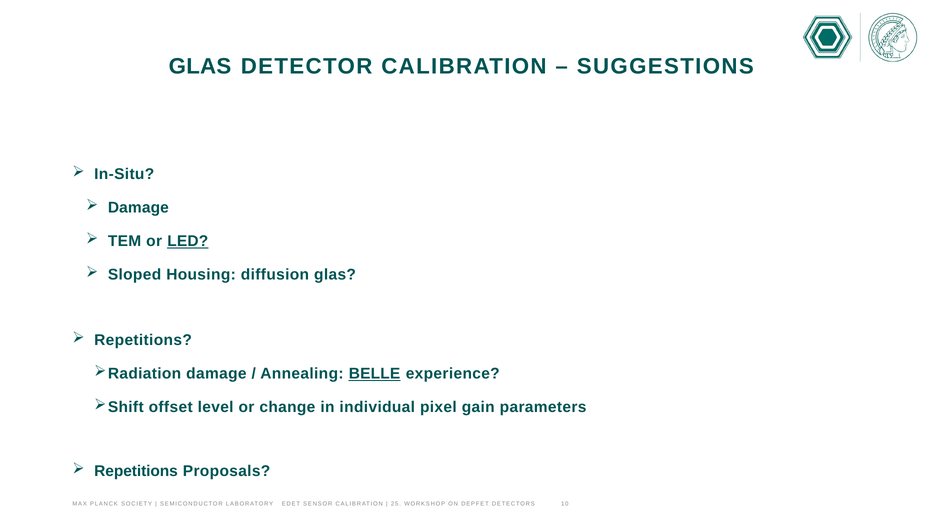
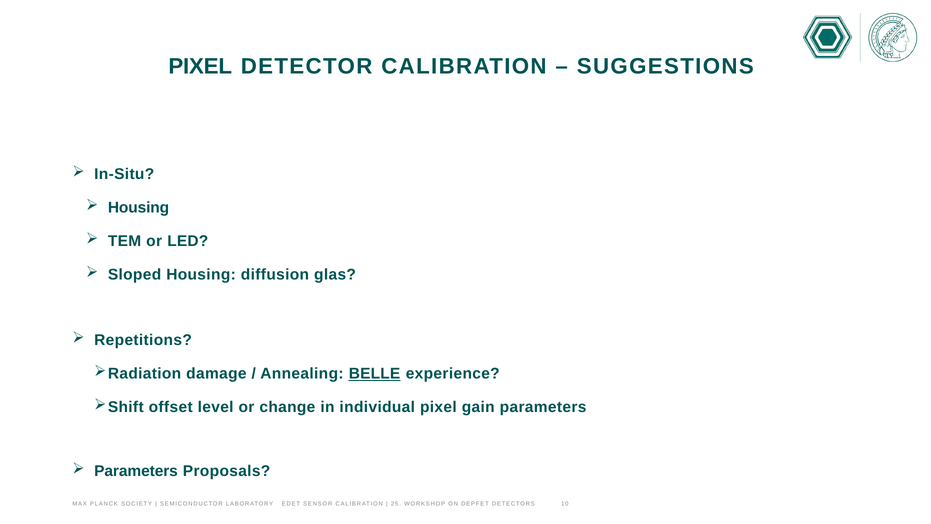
GLAS at (200, 66): GLAS -> PIXEL
Damage at (138, 208): Damage -> Housing
LED underline: present -> none
Repetitions at (136, 471): Repetitions -> Parameters
